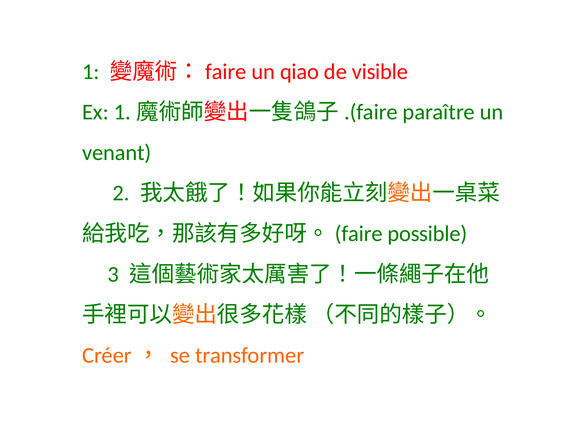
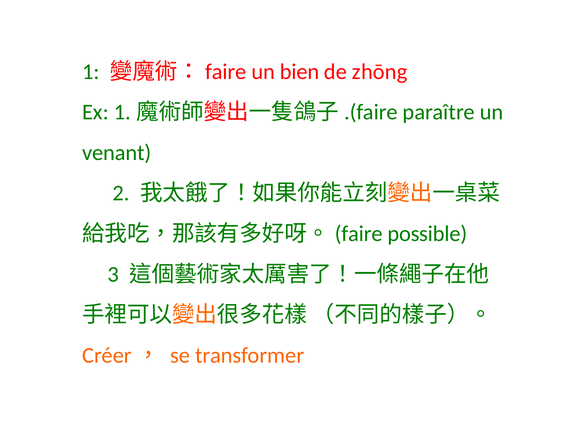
qiao: qiao -> bien
visible: visible -> zhōng
